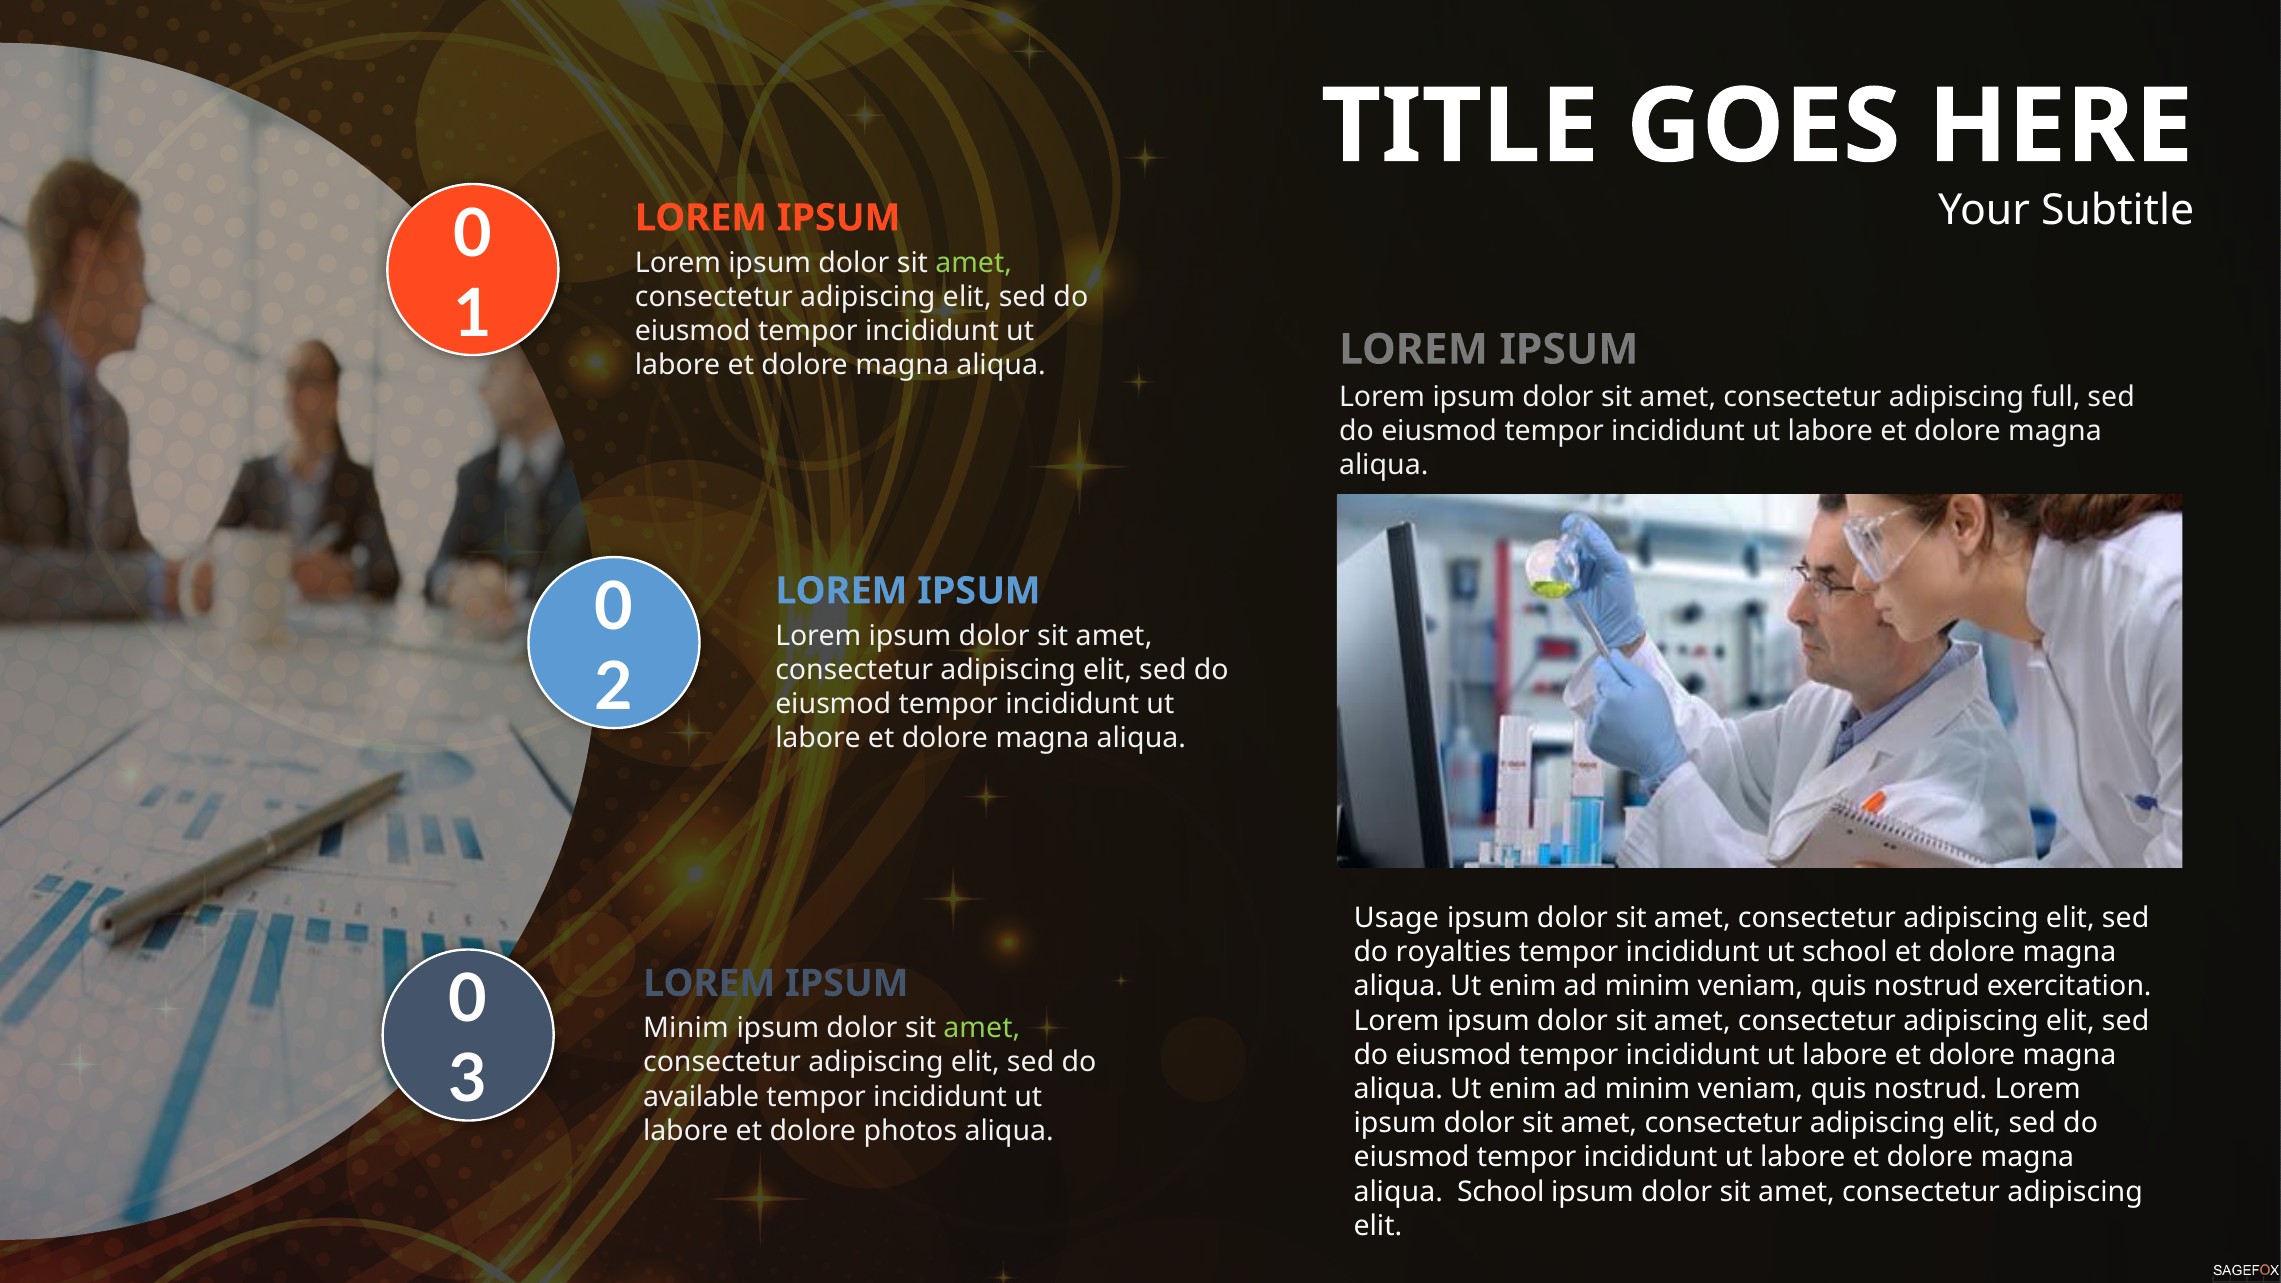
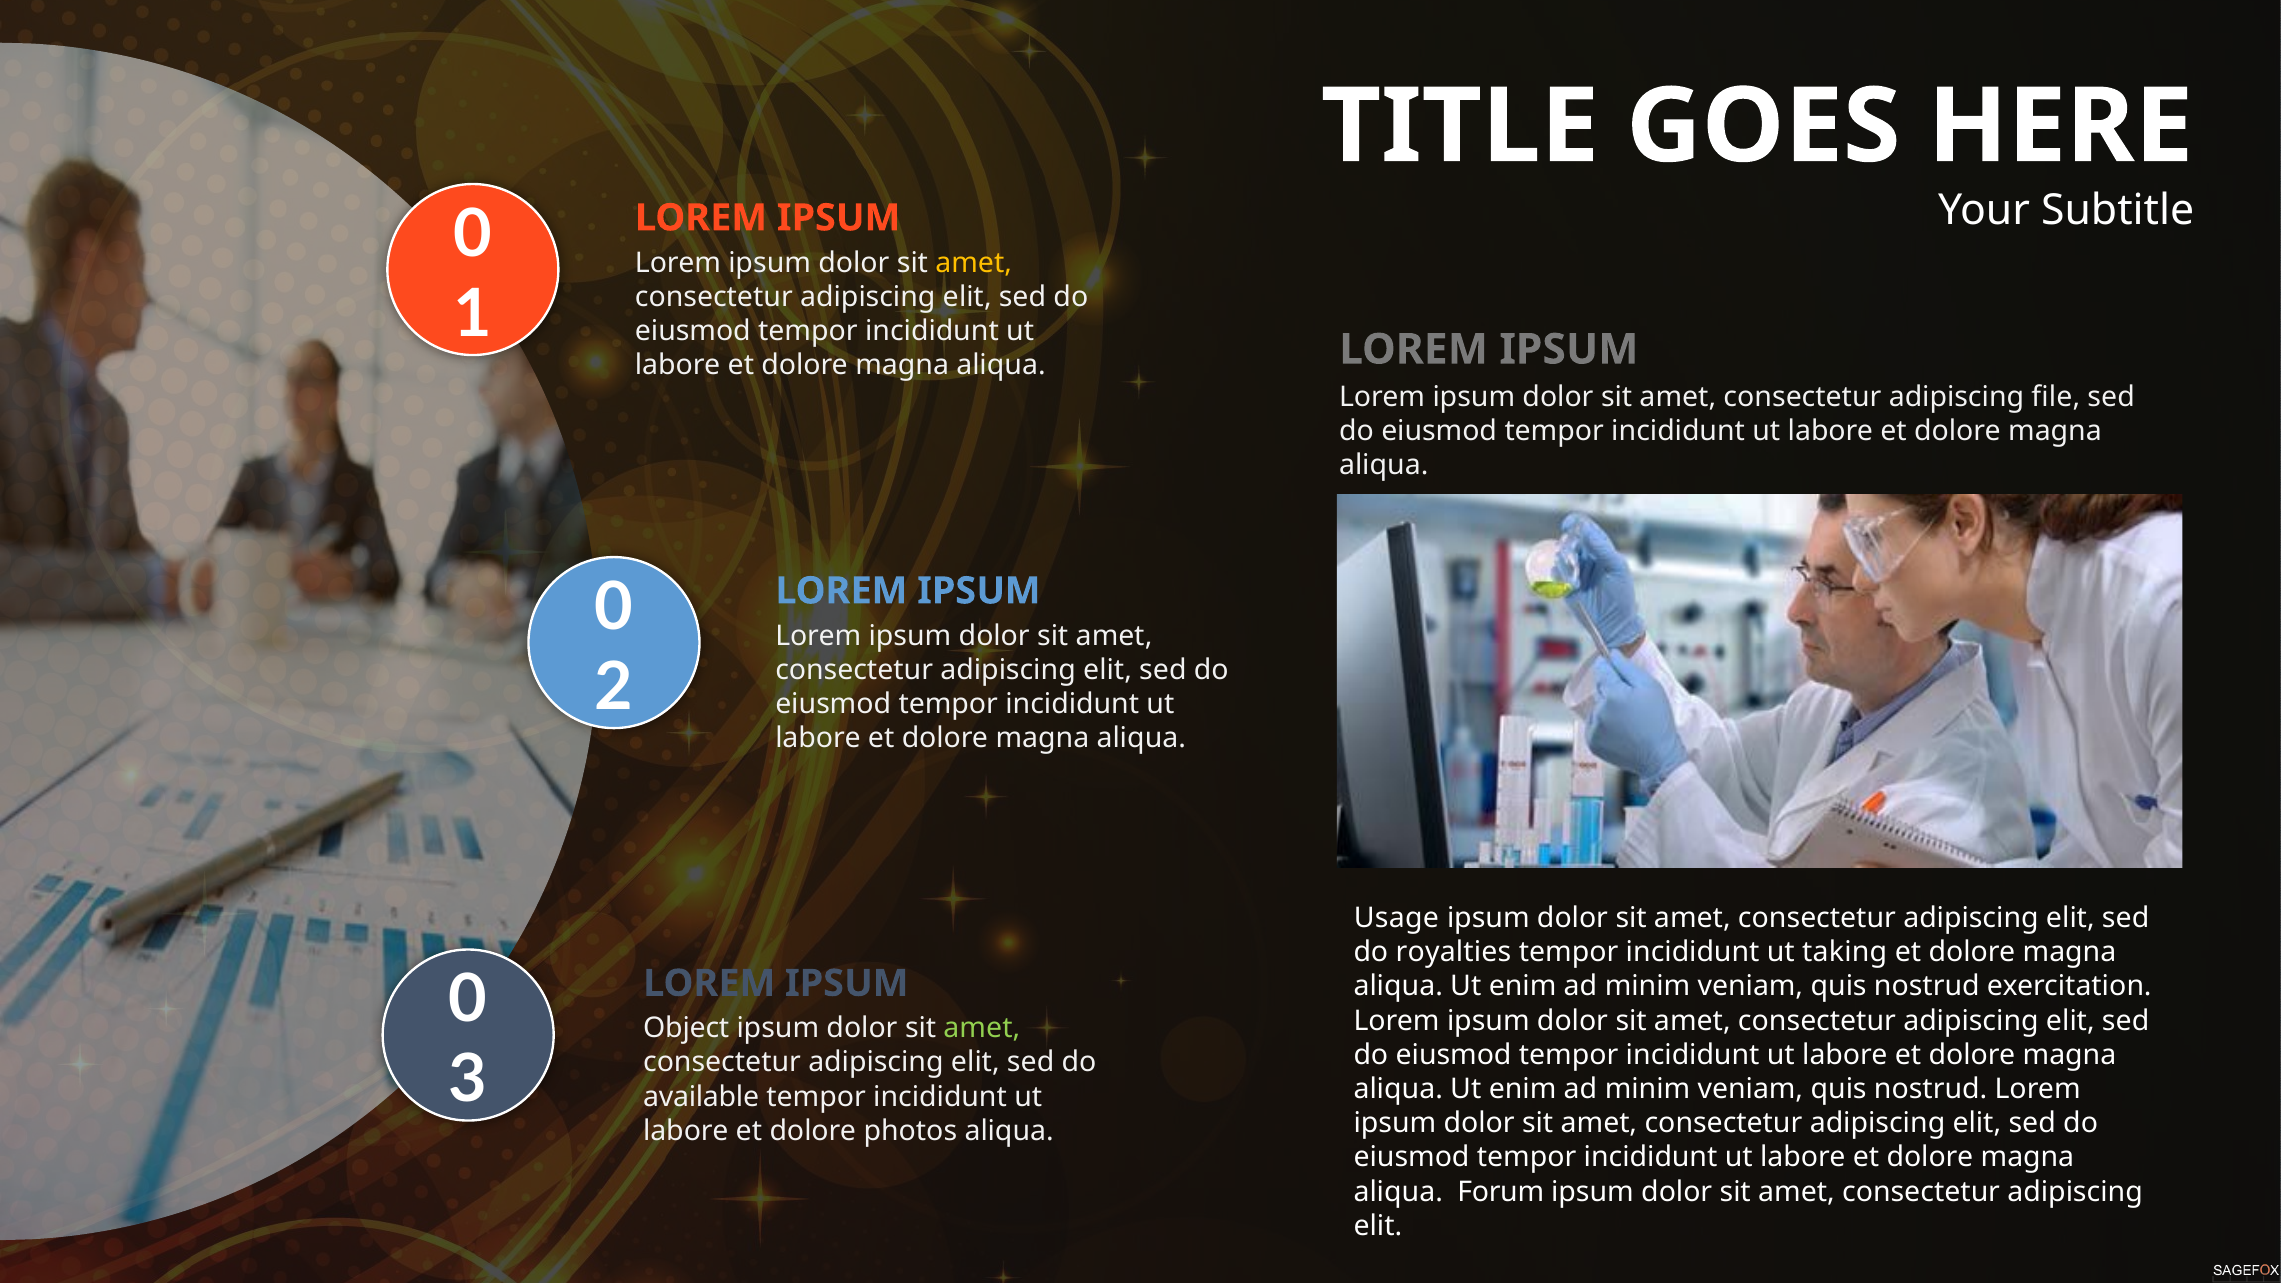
amet at (974, 263) colour: light green -> yellow
full: full -> file
ut school: school -> taking
Minim at (686, 1028): Minim -> Object
aliqua School: School -> Forum
